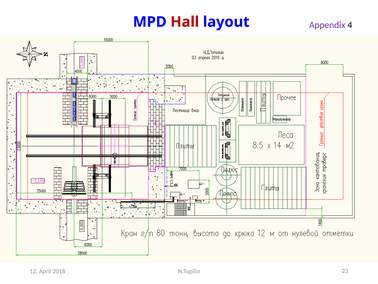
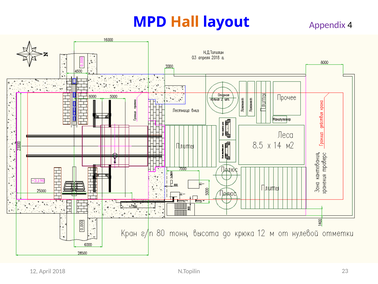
Hall colour: red -> orange
